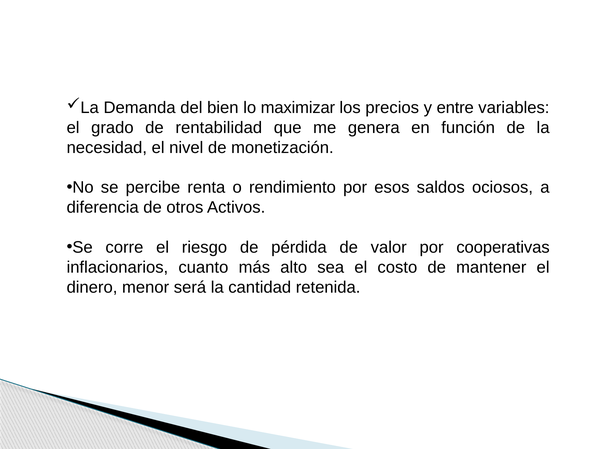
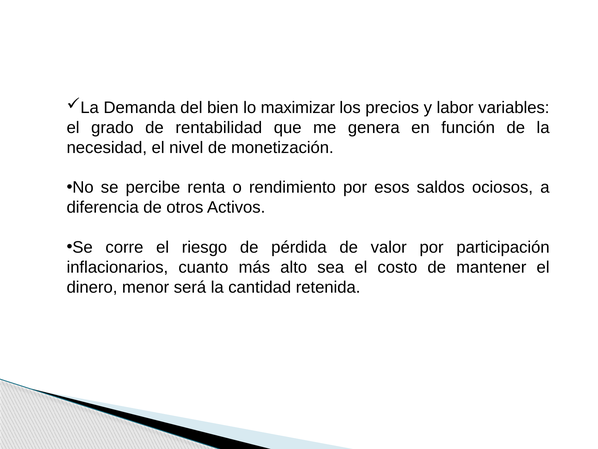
entre: entre -> labor
cooperativas: cooperativas -> participación
